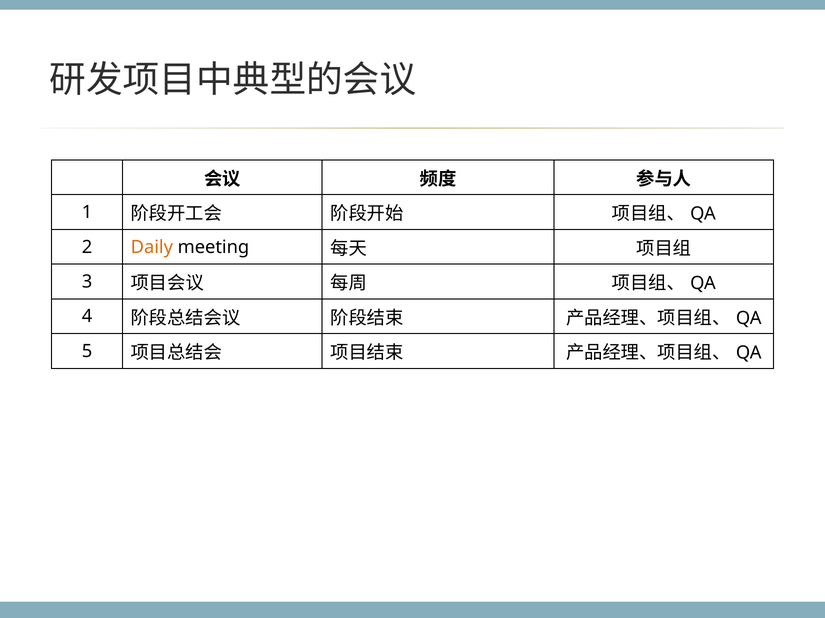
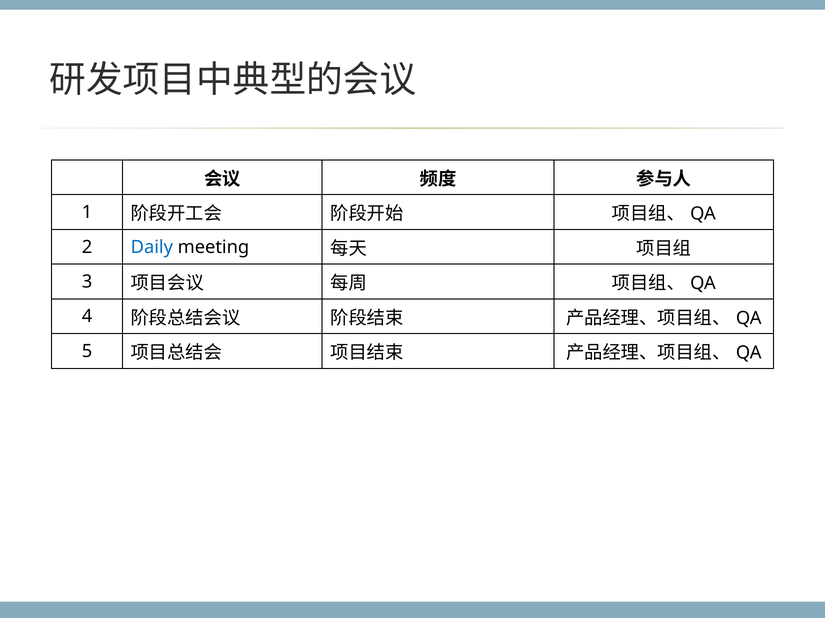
Daily colour: orange -> blue
